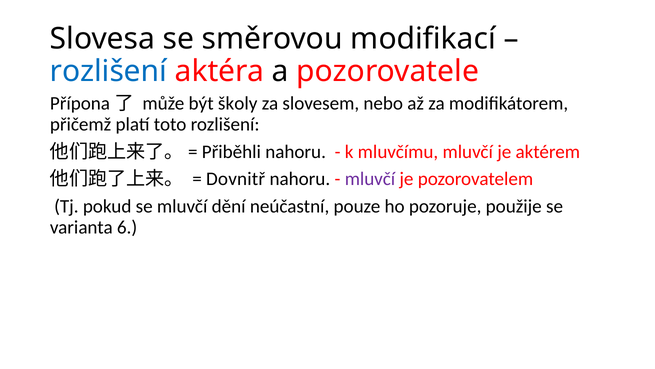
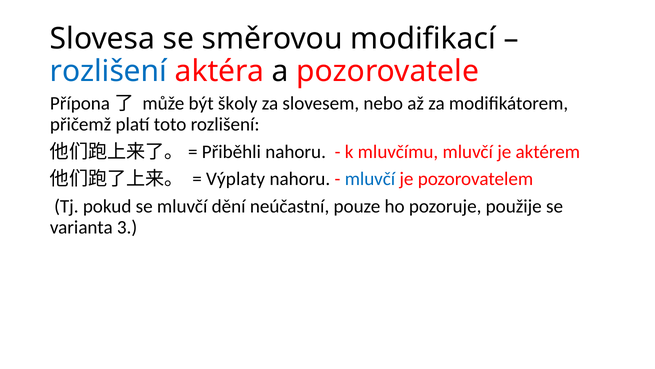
Dovnitř: Dovnitř -> Výplaty
mluvčí at (370, 179) colour: purple -> blue
6: 6 -> 3
